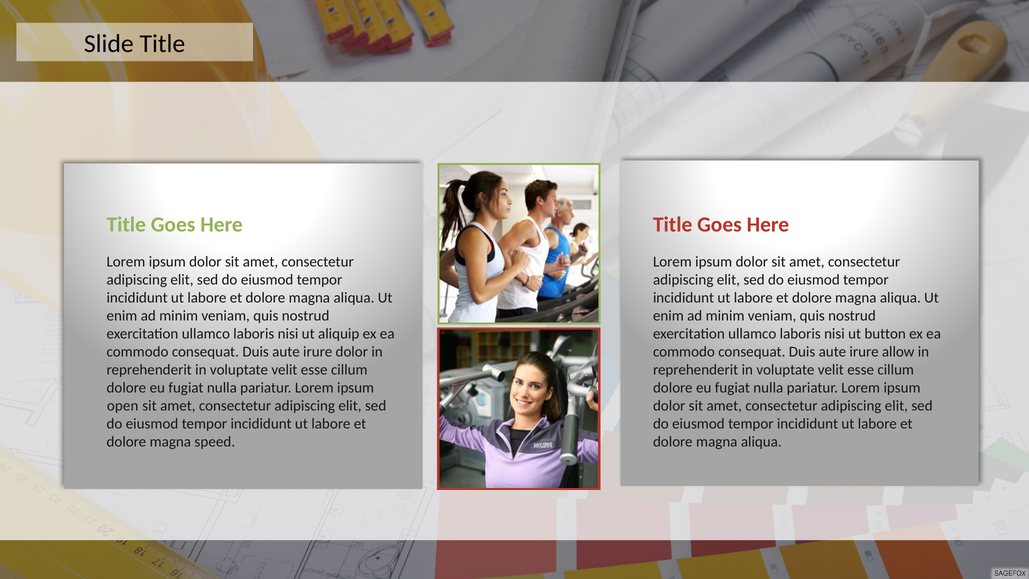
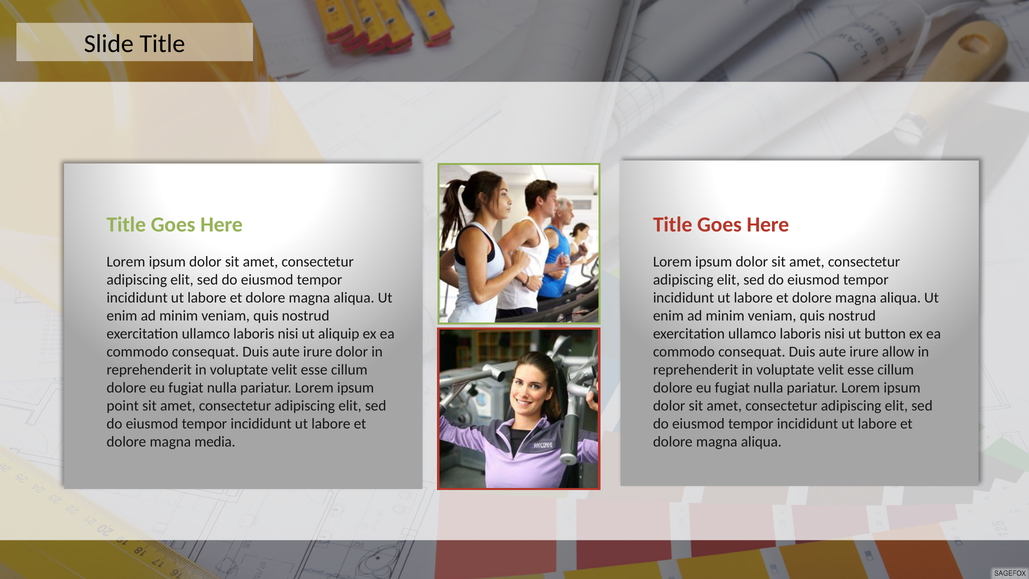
open: open -> point
speed: speed -> media
